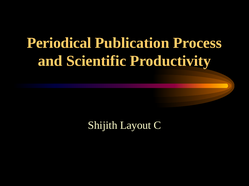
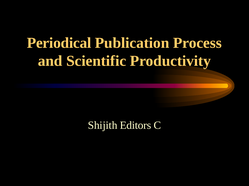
Layout: Layout -> Editors
